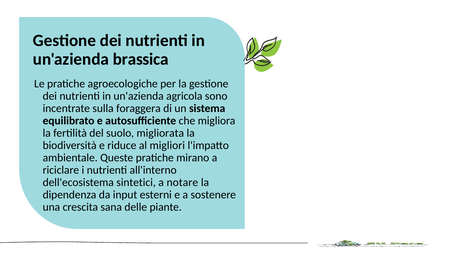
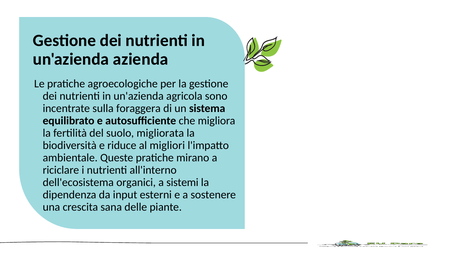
brassica: brassica -> azienda
sintetici: sintetici -> organici
notare: notare -> sistemi
